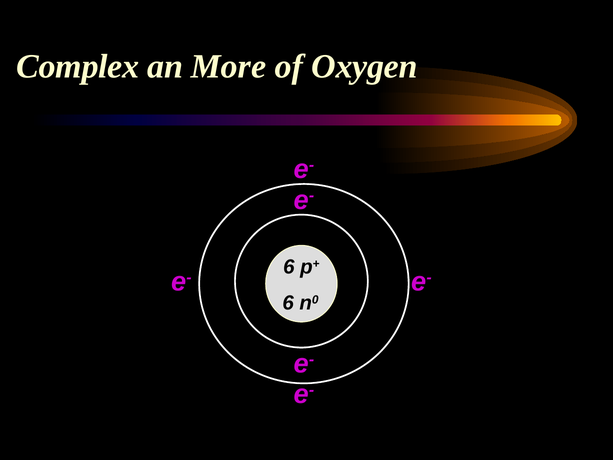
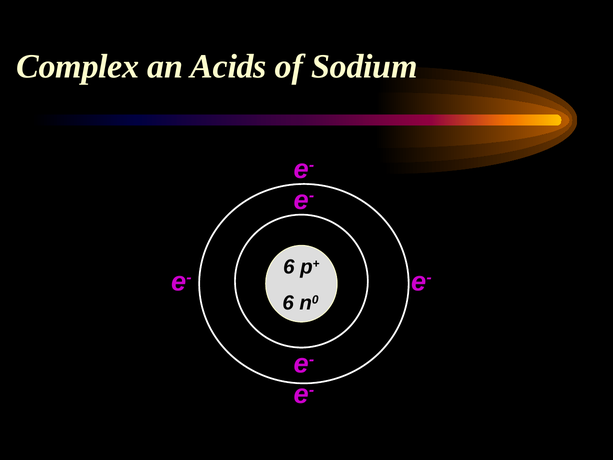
More: More -> Acids
Oxygen: Oxygen -> Sodium
